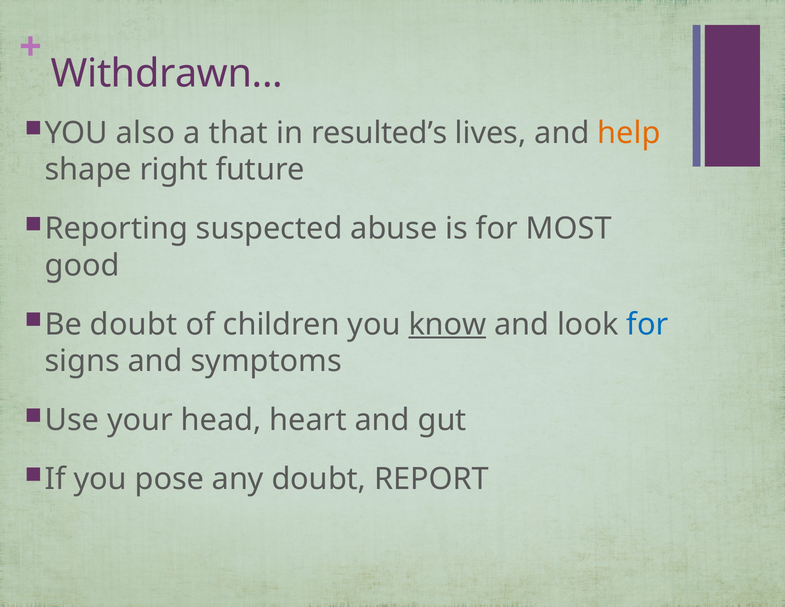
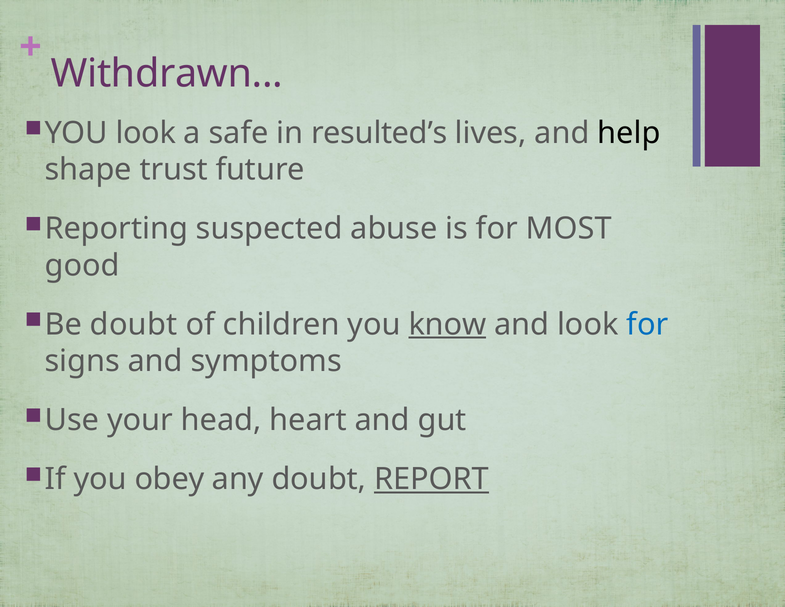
YOU also: also -> look
that: that -> safe
help colour: orange -> black
right: right -> trust
pose: pose -> obey
REPORT underline: none -> present
